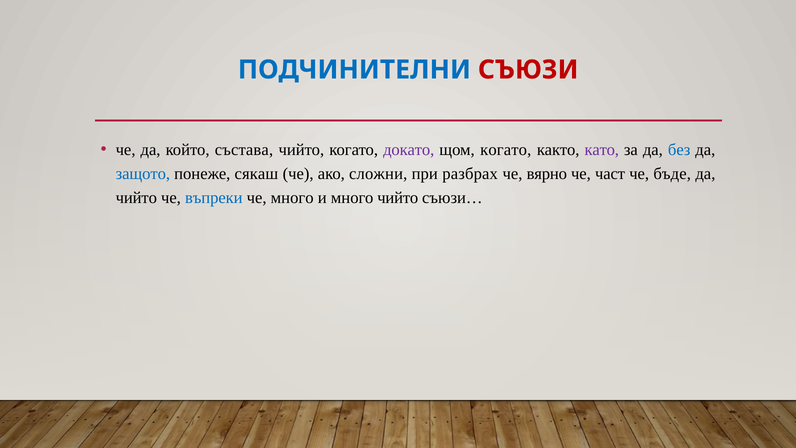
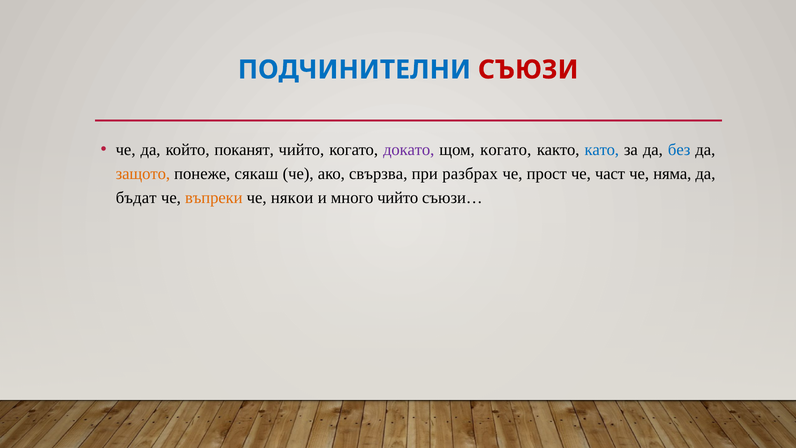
състава: състава -> поканят
като colour: purple -> blue
защото colour: blue -> orange
сложни: сложни -> свързва
вярно: вярно -> прост
бъде: бъде -> няма
чийто at (136, 197): чийто -> бъдат
въпреки colour: blue -> orange
че много: много -> някои
